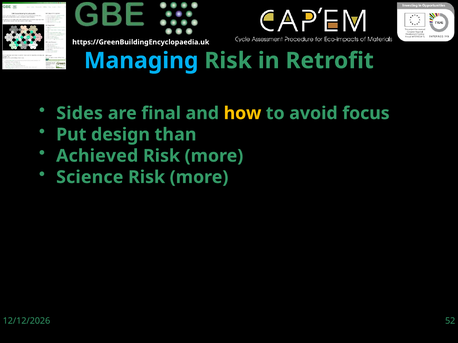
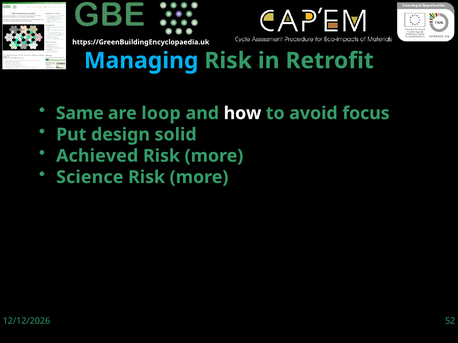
Sides: Sides -> Same
final: final -> loop
how colour: yellow -> white
than: than -> solid
